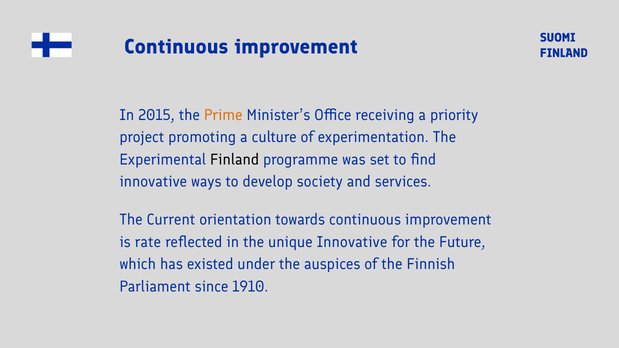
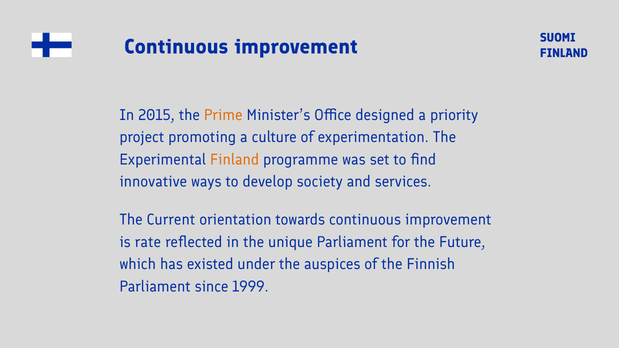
receiving: receiving -> designed
Finland colour: black -> orange
unique Innovative: Innovative -> Parliament
1910: 1910 -> 1999
